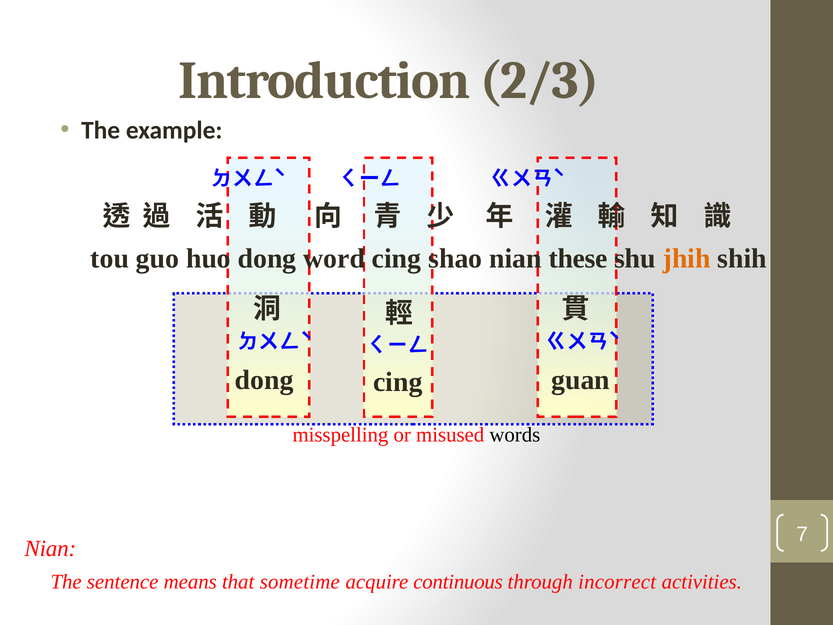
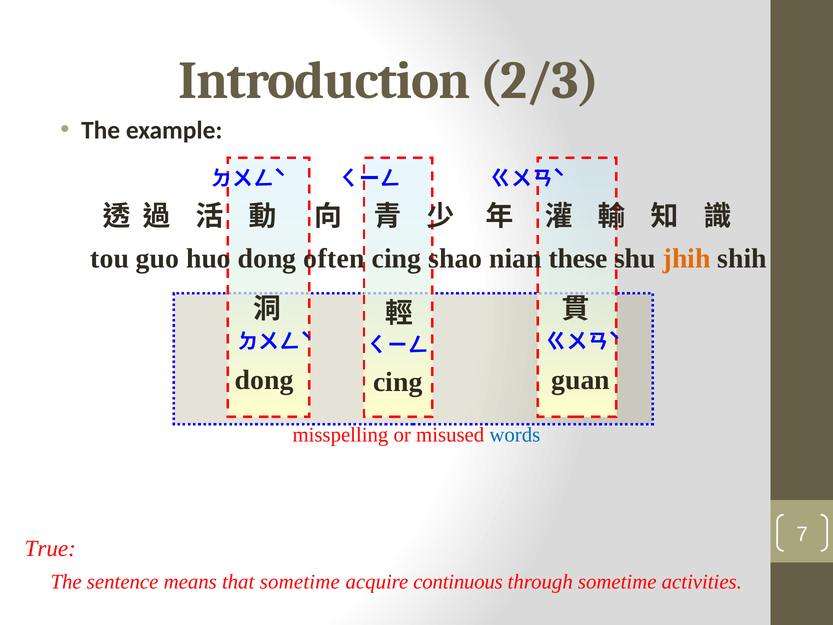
word: word -> often
words colour: black -> blue
Nian at (50, 548): Nian -> True
through incorrect: incorrect -> sometime
